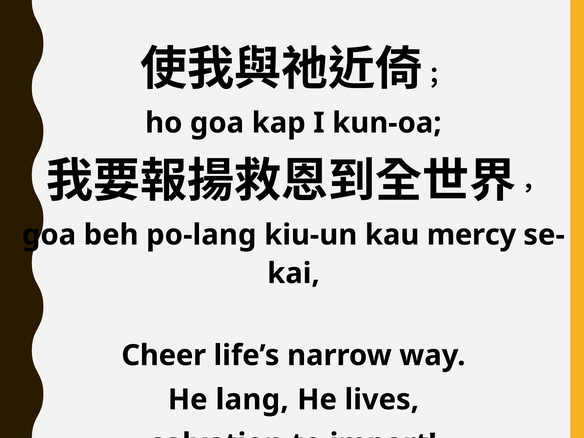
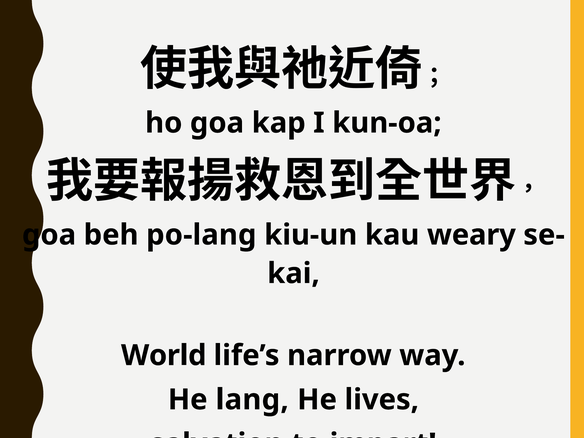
mercy: mercy -> weary
Cheer: Cheer -> World
